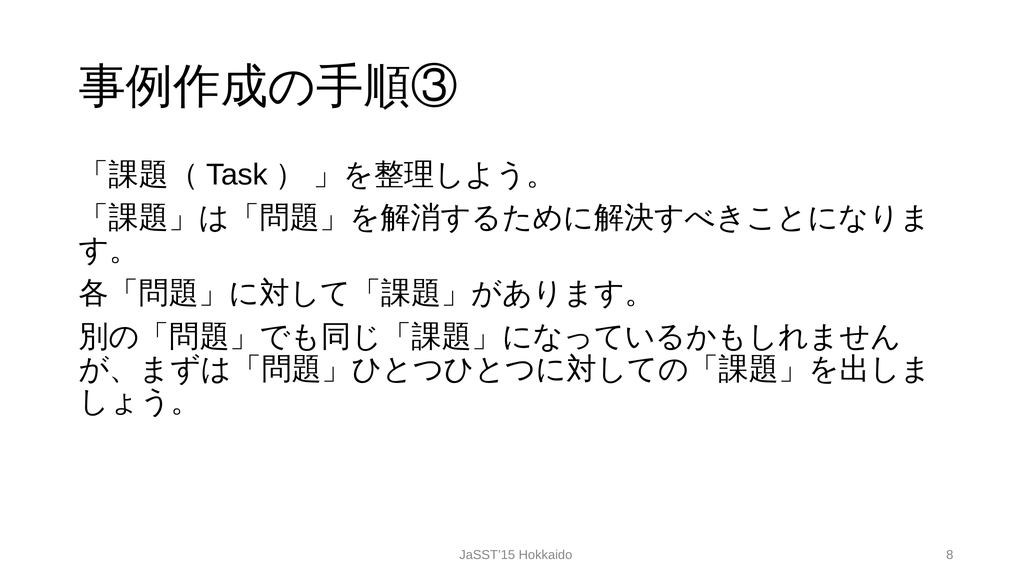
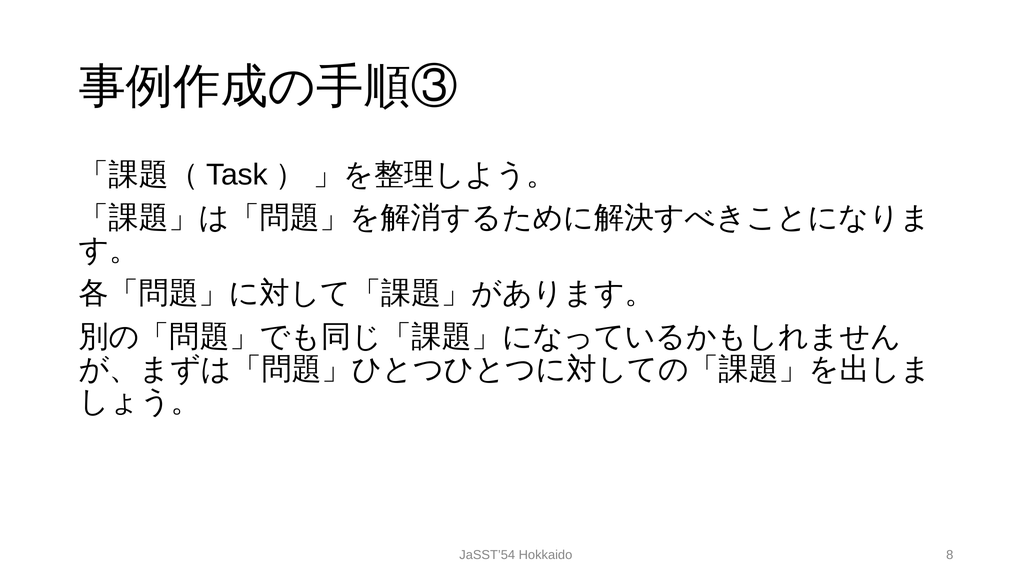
JaSST’15: JaSST’15 -> JaSST’54
